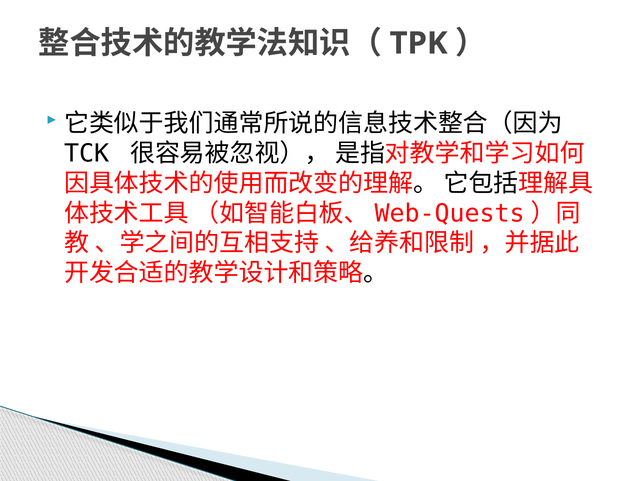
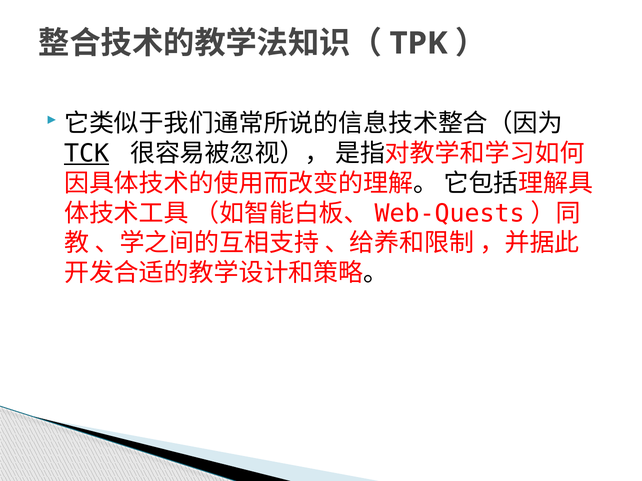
TCK underline: none -> present
